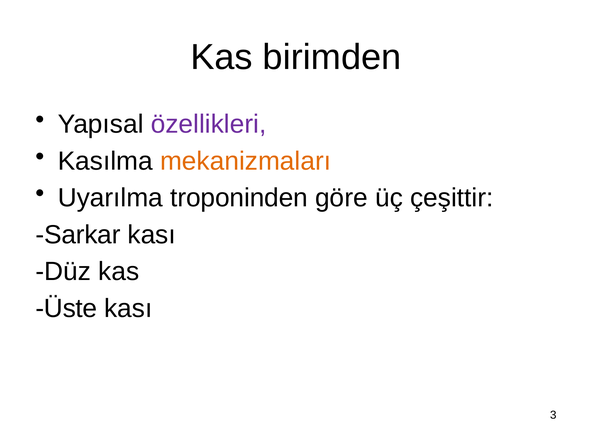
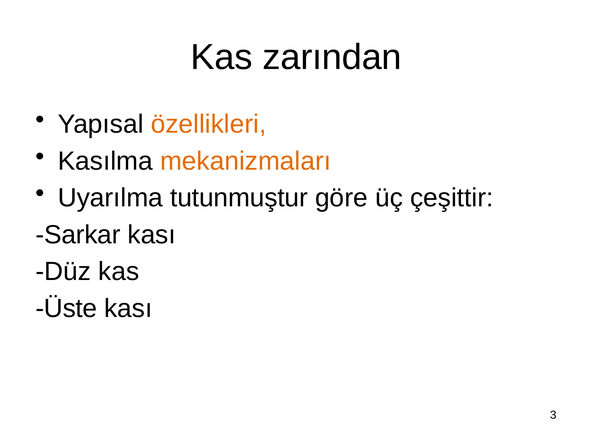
birimden: birimden -> zarından
özellikleri colour: purple -> orange
troponinden: troponinden -> tutunmuştur
